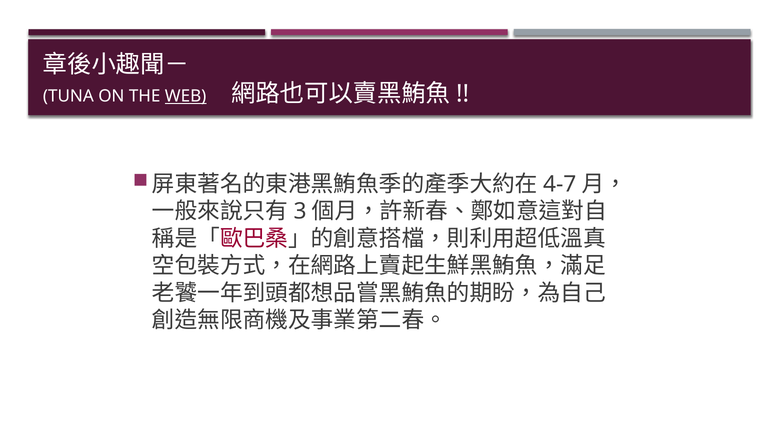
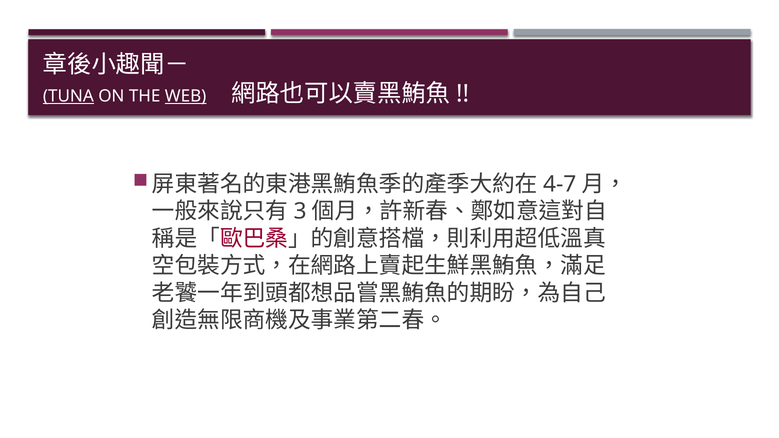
TUNA underline: none -> present
